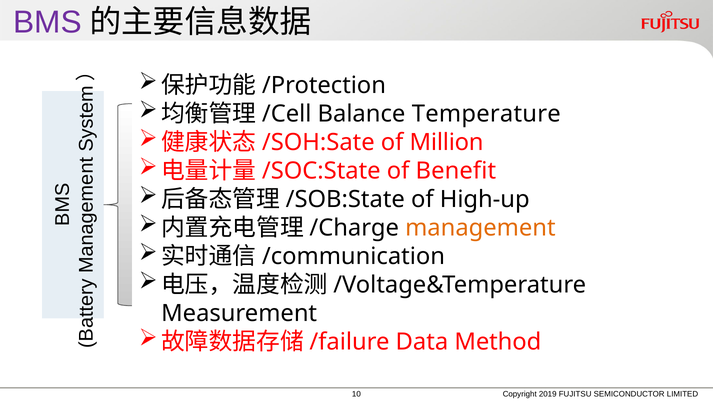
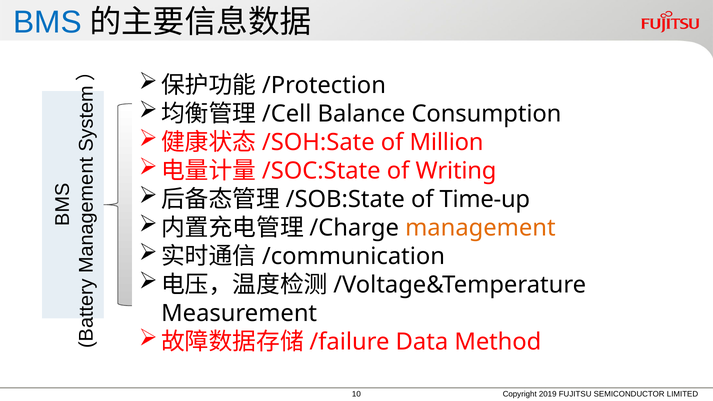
BMS colour: purple -> blue
Temperature: Temperature -> Consumption
Benefit: Benefit -> Writing
High-up: High-up -> Time-up
